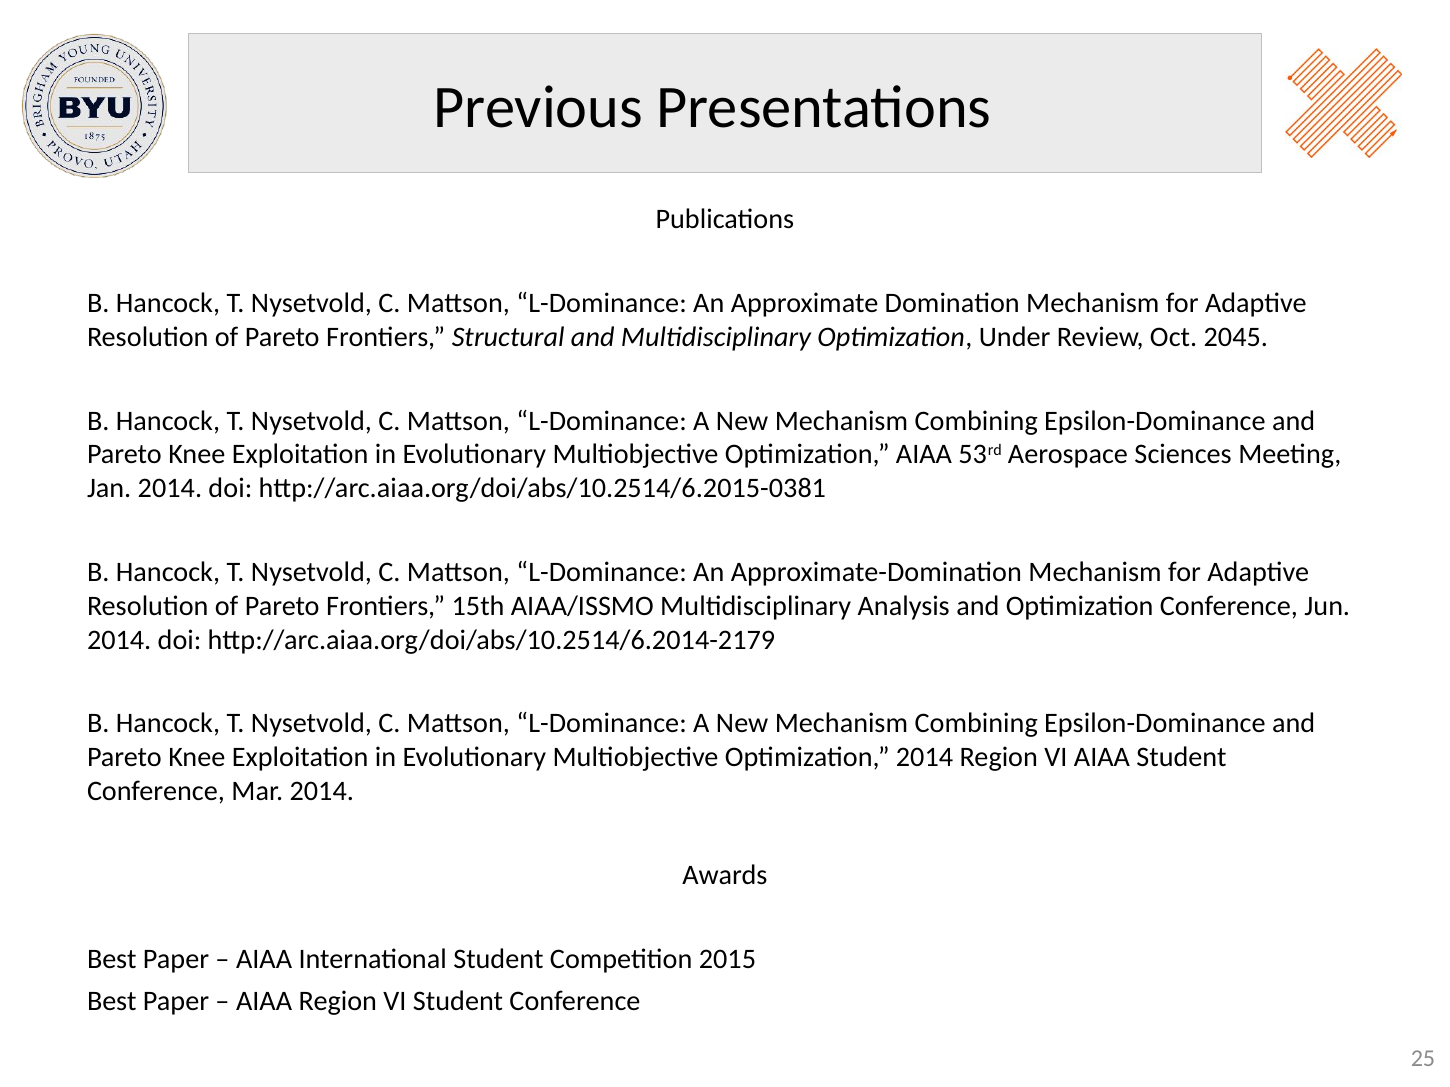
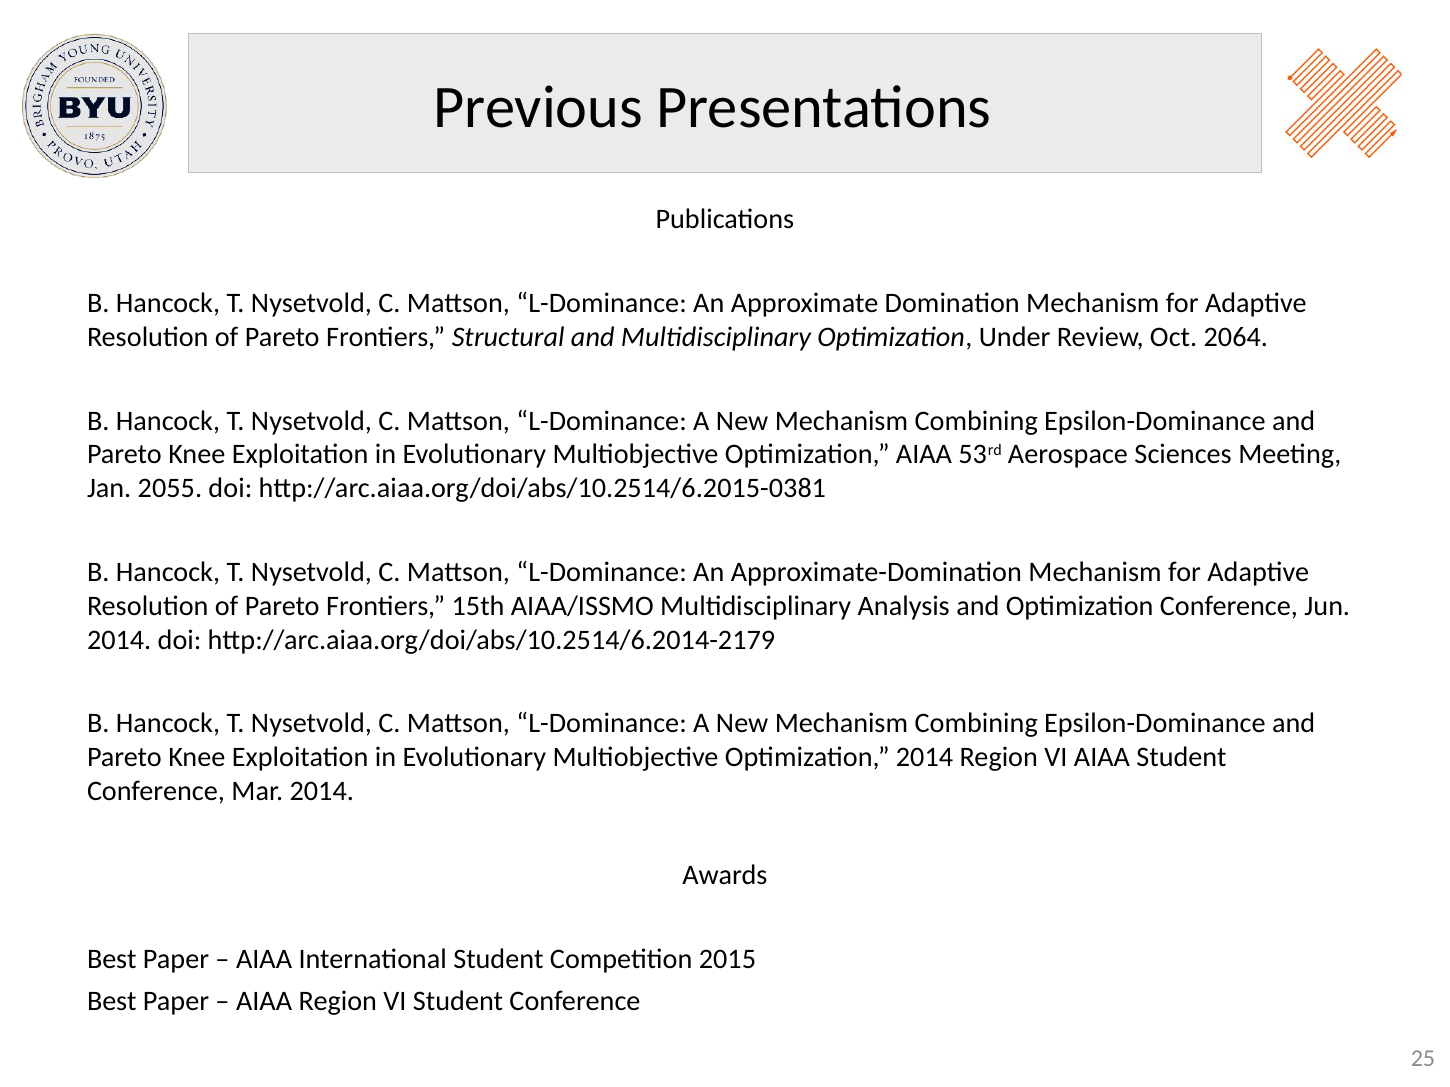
2045: 2045 -> 2064
Jan 2014: 2014 -> 2055
